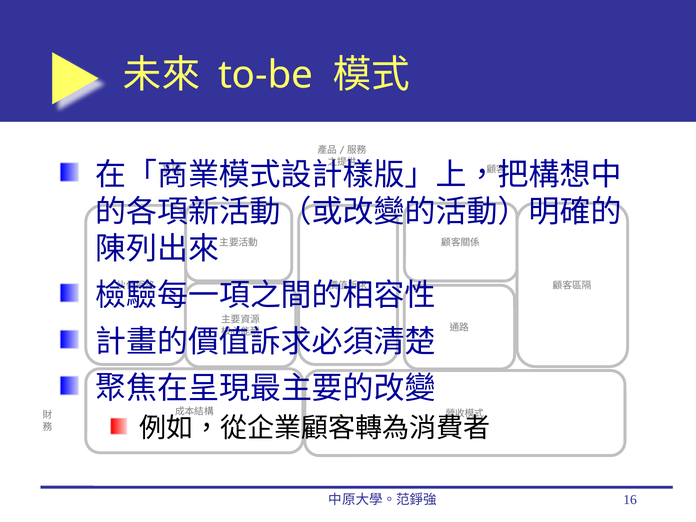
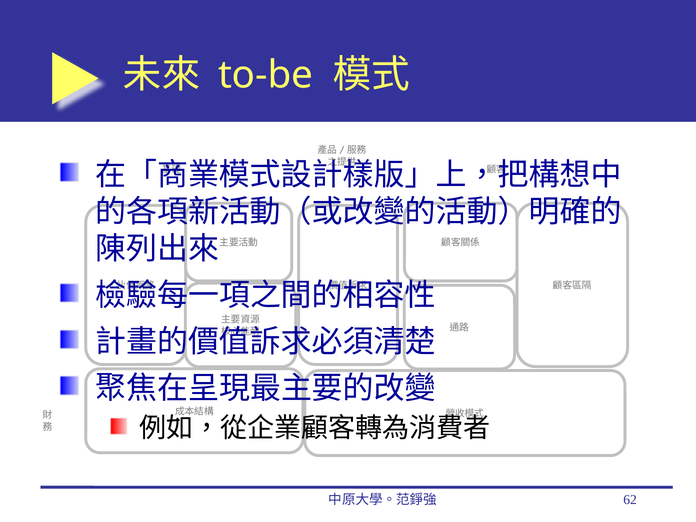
16: 16 -> 62
